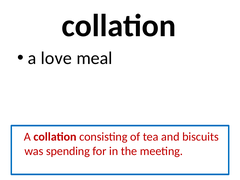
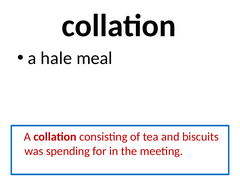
love: love -> hale
